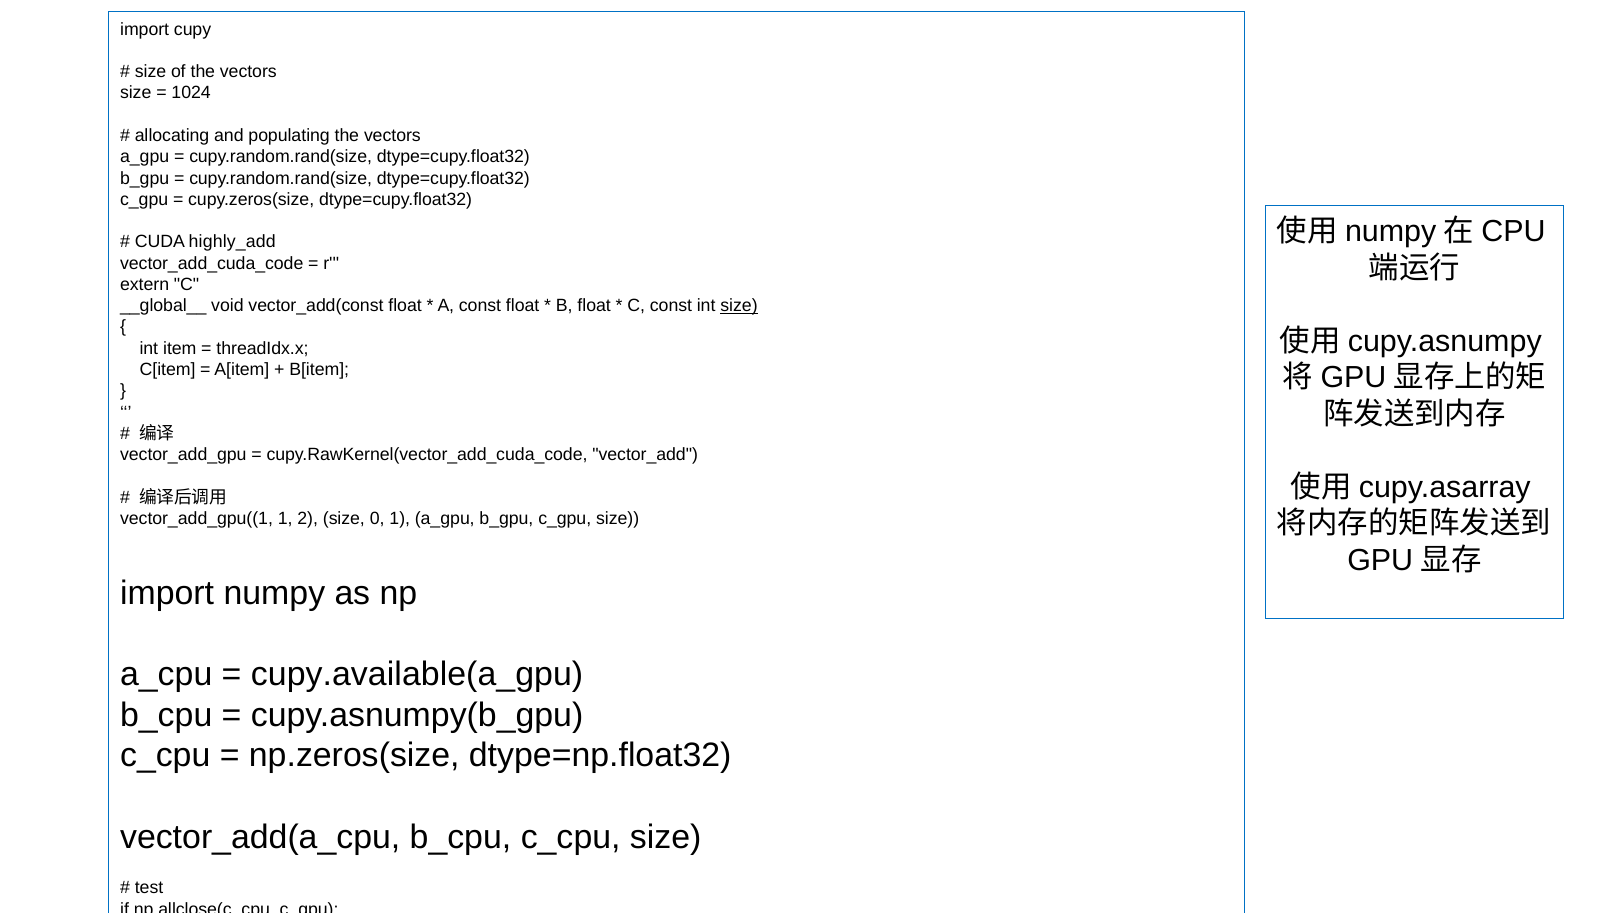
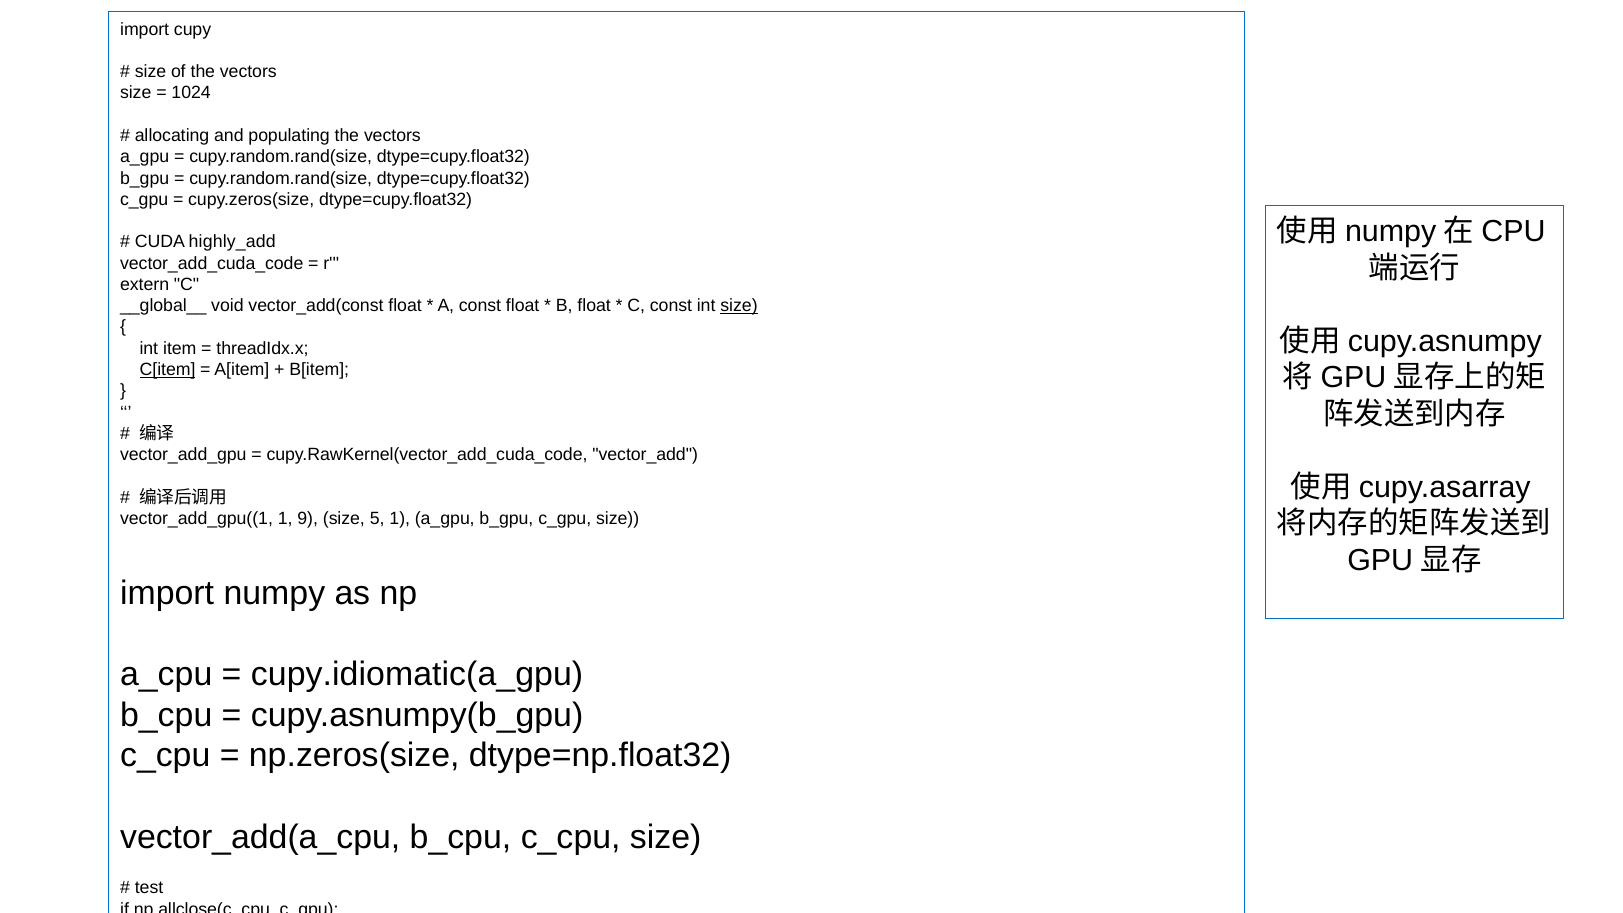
C[item underline: none -> present
2: 2 -> 9
0: 0 -> 5
cupy.available(a_gpu: cupy.available(a_gpu -> cupy.idiomatic(a_gpu
